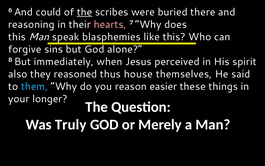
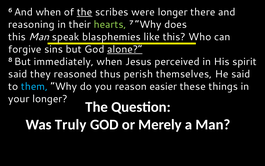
And could: could -> when
were buried: buried -> longer
hearts colour: pink -> light green
alone underline: none -> present
also at (18, 74): also -> said
house: house -> perish
